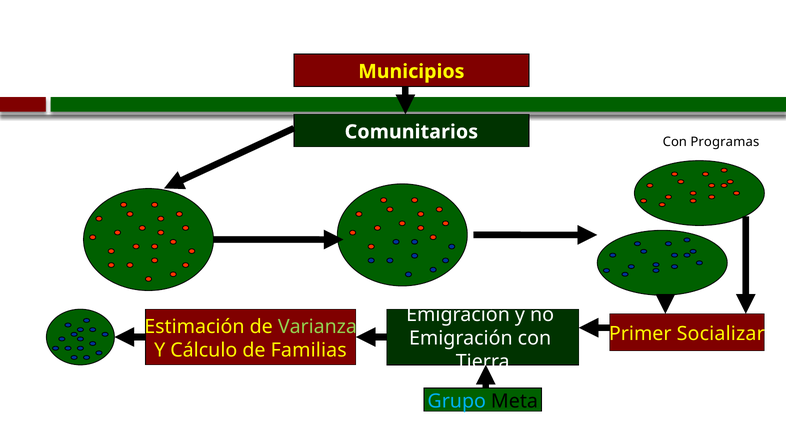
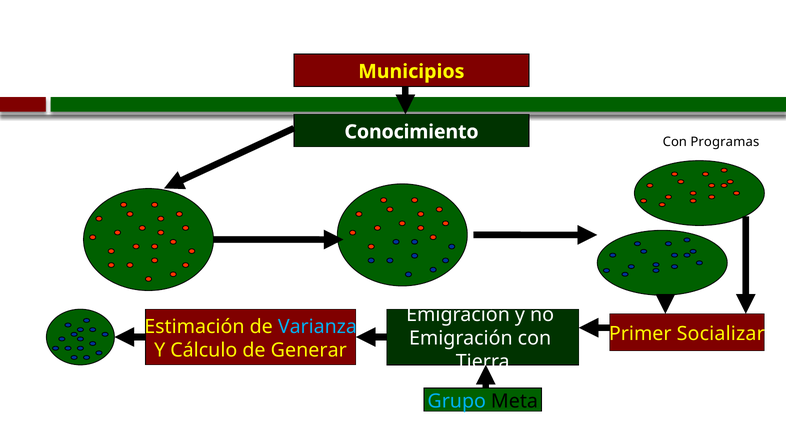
Comunitarios: Comunitarios -> Conocimiento
Varianza colour: light green -> light blue
Familias: Familias -> Generar
